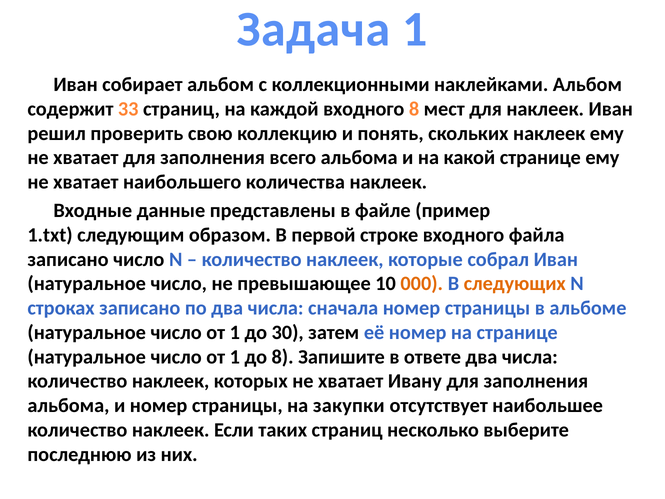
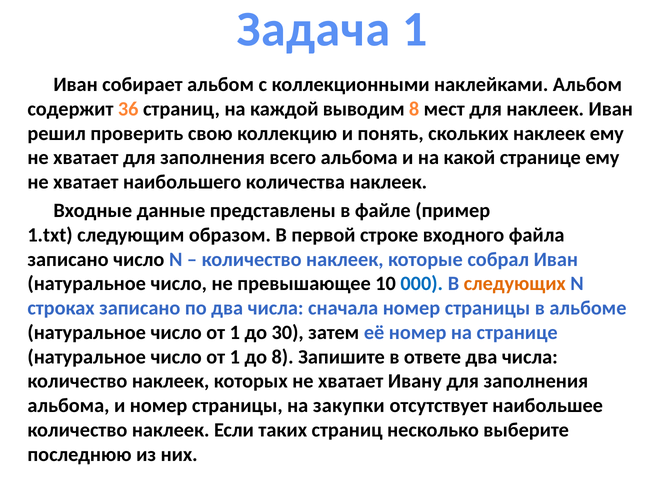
33: 33 -> 36
каждой входного: входного -> выводим
000 colour: orange -> blue
